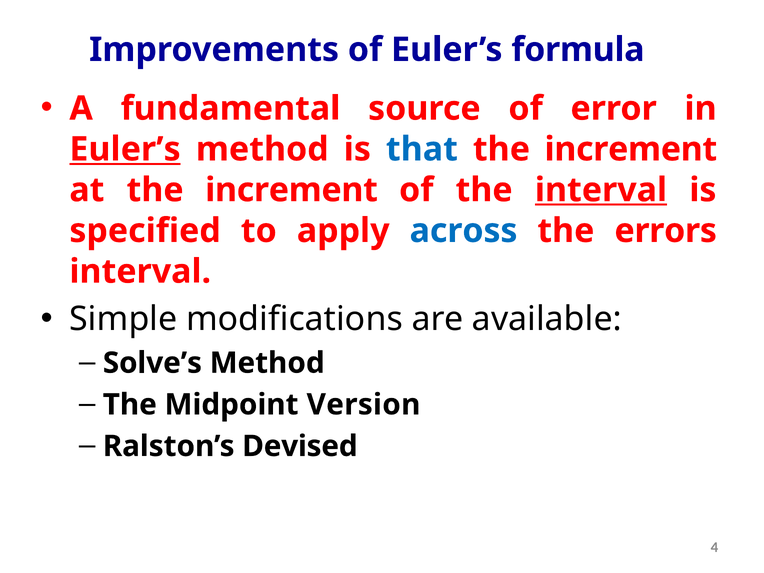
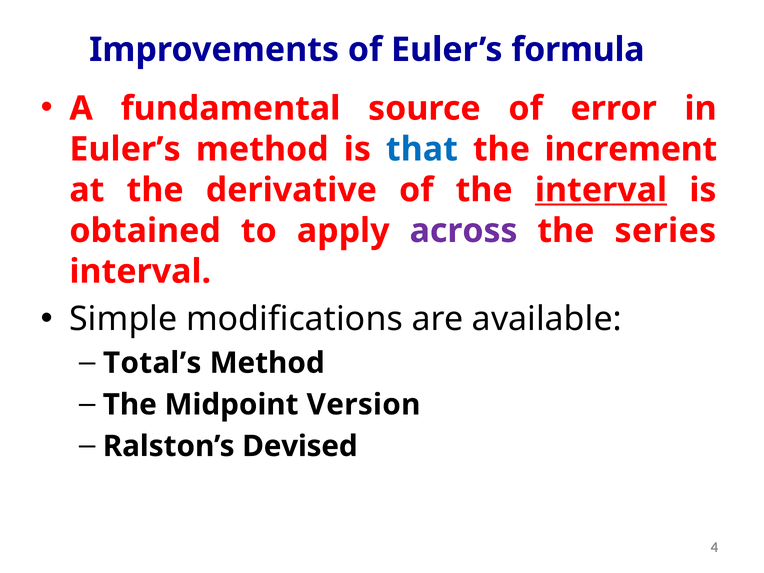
Euler’s at (125, 149) underline: present -> none
at the increment: increment -> derivative
specified: specified -> obtained
across colour: blue -> purple
errors: errors -> series
Solve’s: Solve’s -> Total’s
